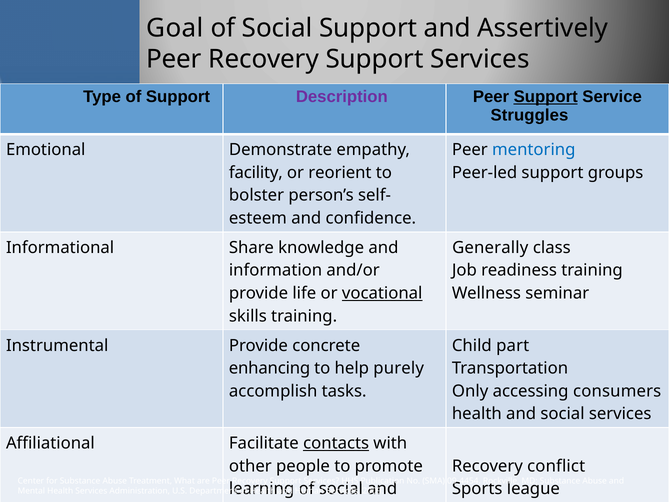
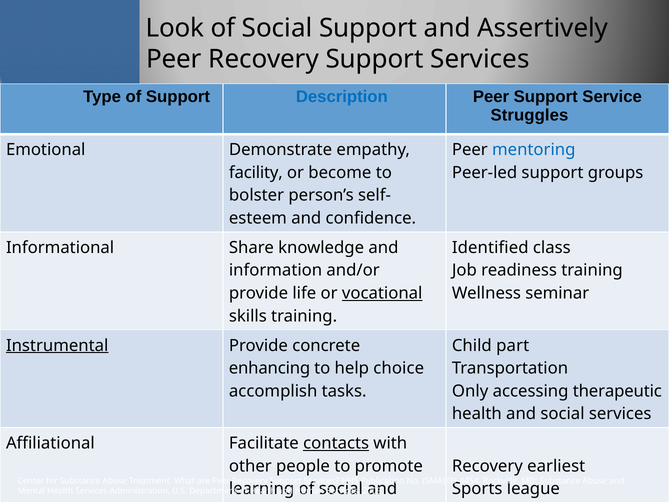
Goal: Goal -> Look
Description colour: purple -> blue
Support at (546, 97) underline: present -> none
reorient: reorient -> become
Generally: Generally -> Identified
Instrumental underline: none -> present
purely: purely -> choice
consumers: consumers -> therapeutic
conflict: conflict -> earliest
